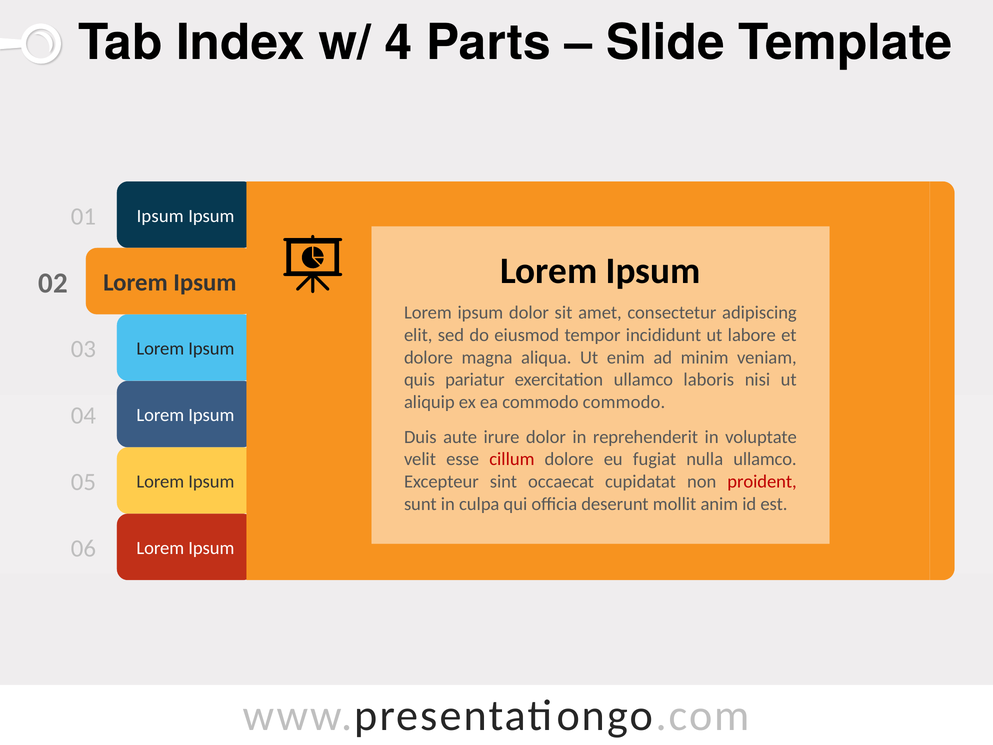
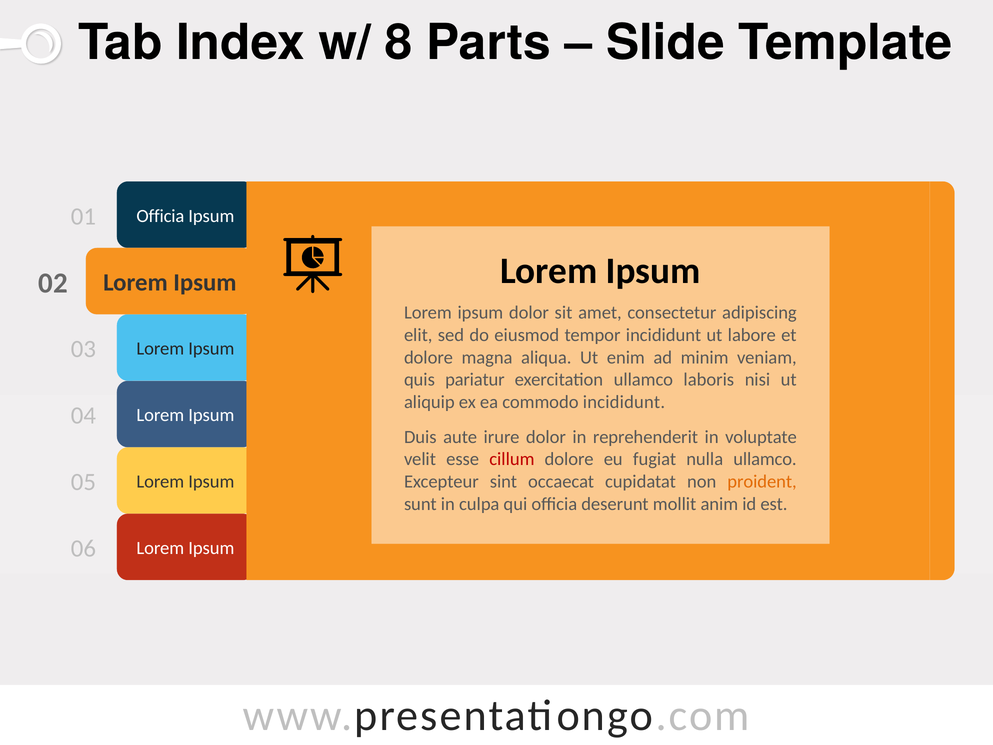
4: 4 -> 8
Ipsum at (160, 216): Ipsum -> Officia
commodo commodo: commodo -> incididunt
proident colour: red -> orange
